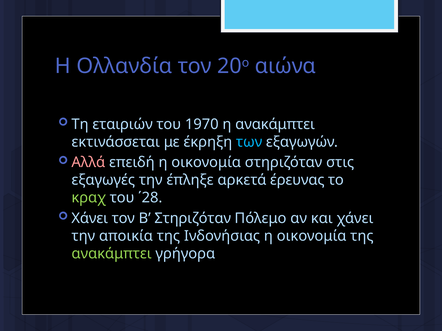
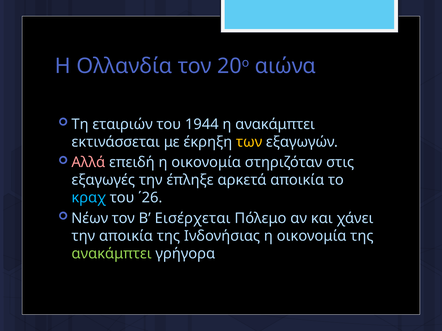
1970: 1970 -> 1944
των colour: light blue -> yellow
αρκετά έρευνας: έρευνας -> αποικία
κραχ colour: light green -> light blue
΄28: ΄28 -> ΄26
Χάνει at (90, 219): Χάνει -> Νέων
Β Στηριζόταν: Στηριζόταν -> Εισέρχεται
